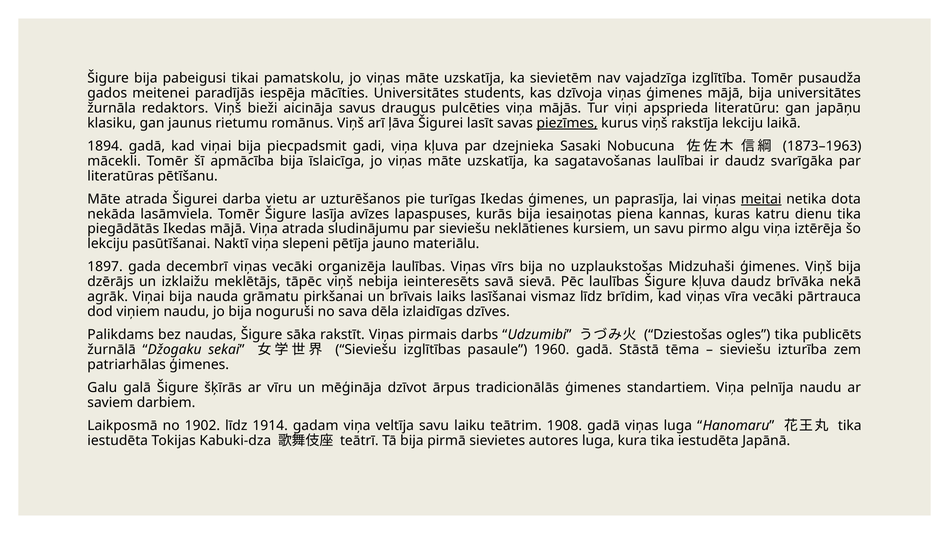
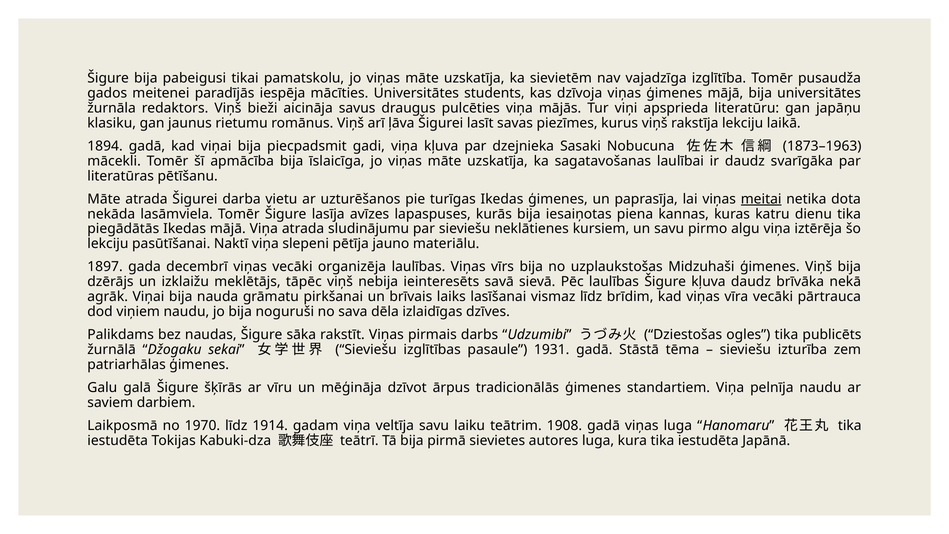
piezīmes underline: present -> none
1960: 1960 -> 1931
1902: 1902 -> 1970
